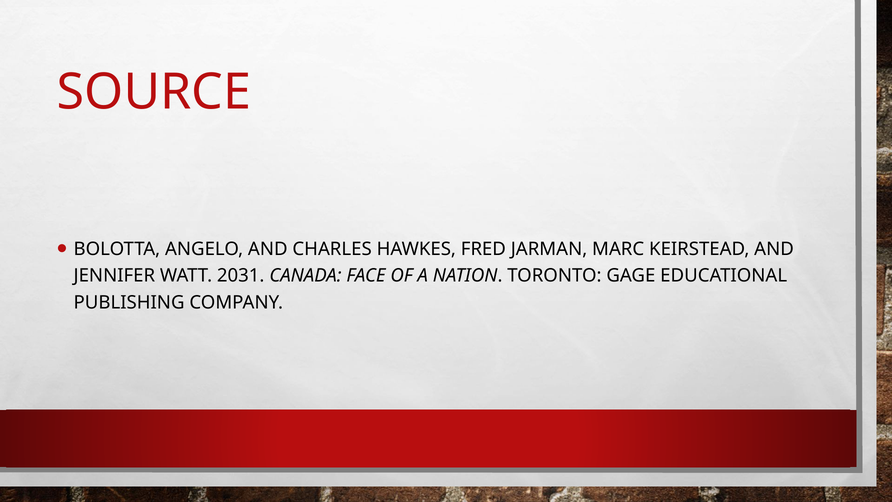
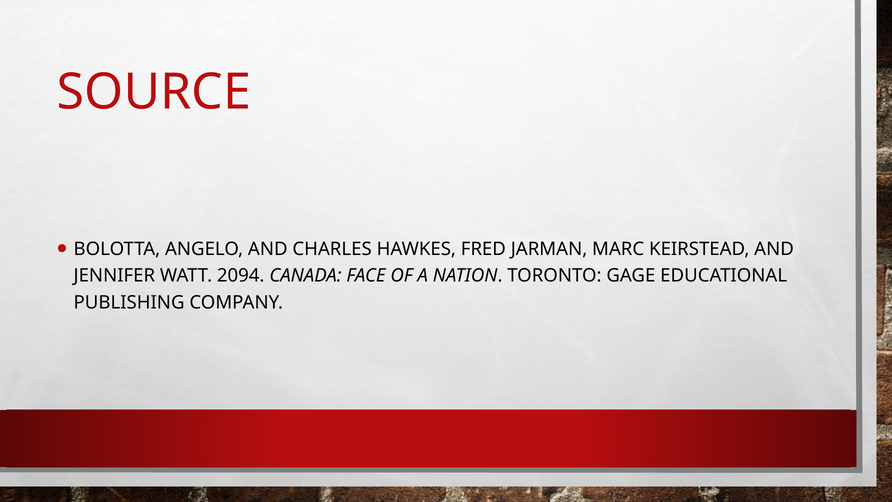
2031: 2031 -> 2094
